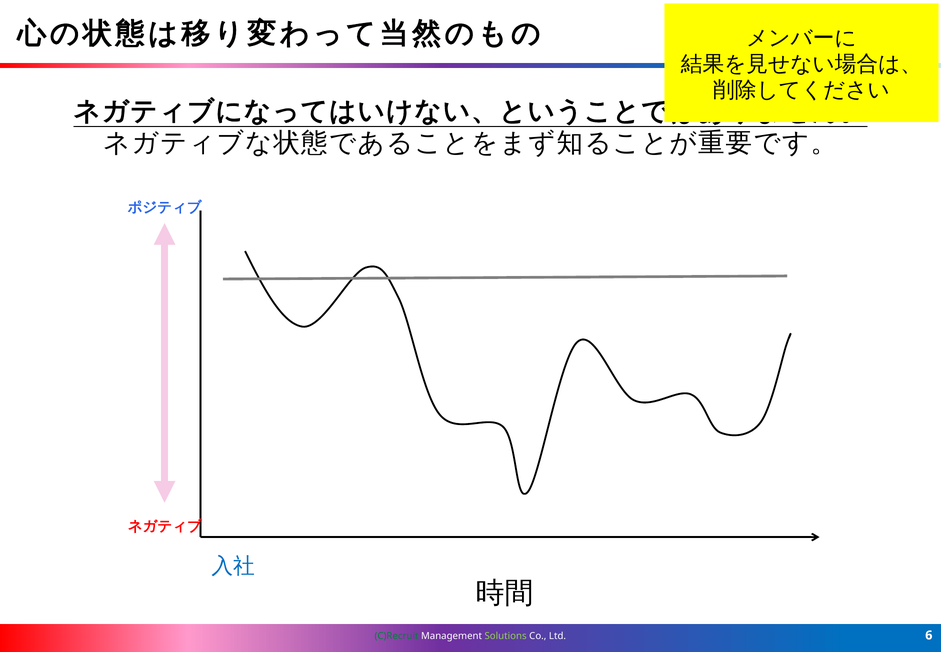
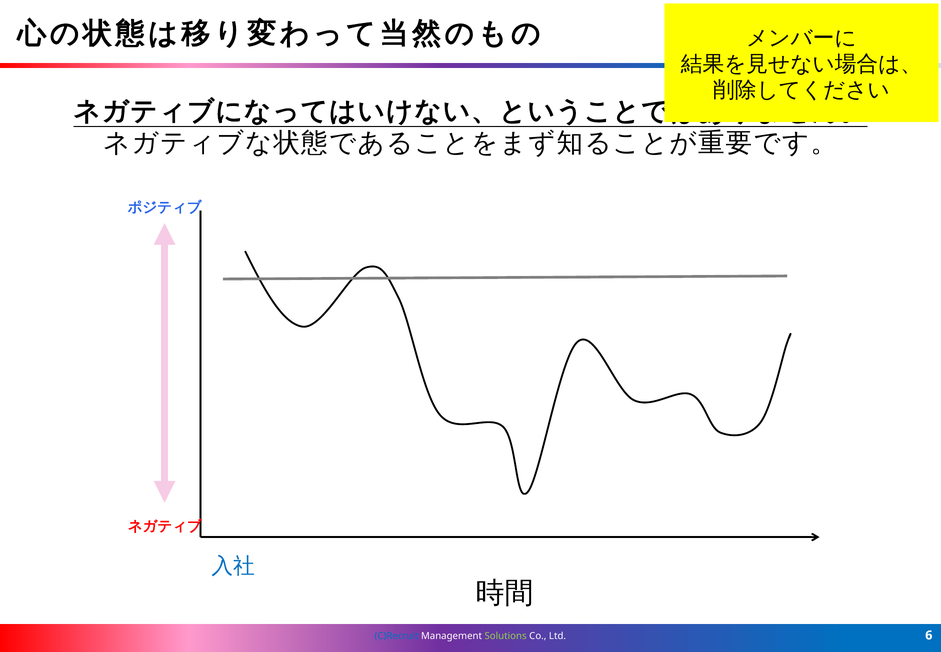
C)Recruit colour: green -> blue
